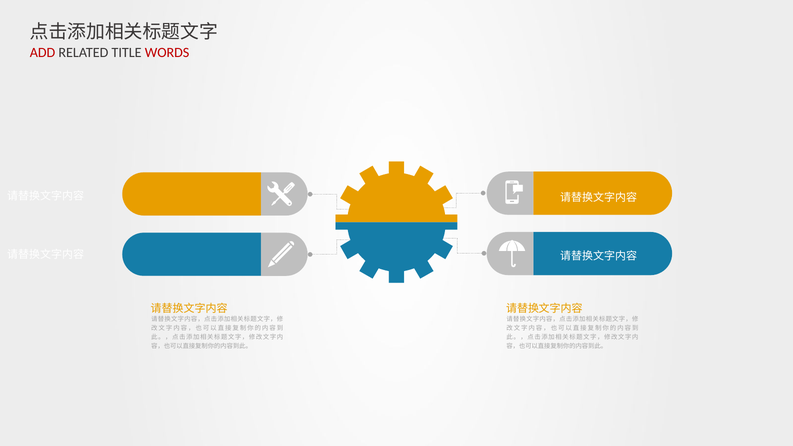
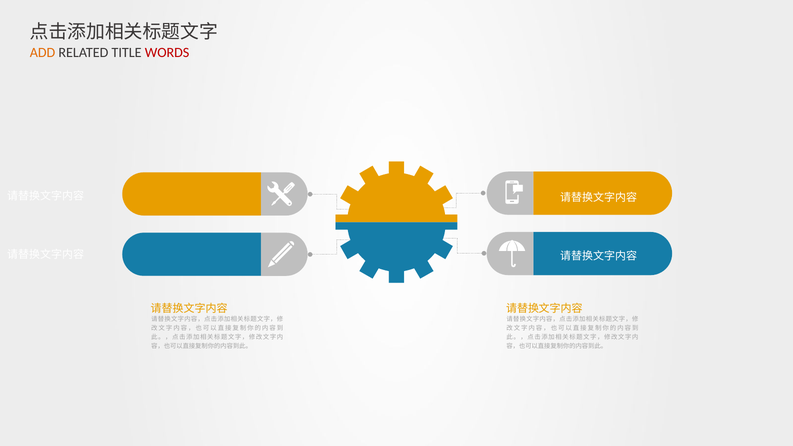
ADD colour: red -> orange
